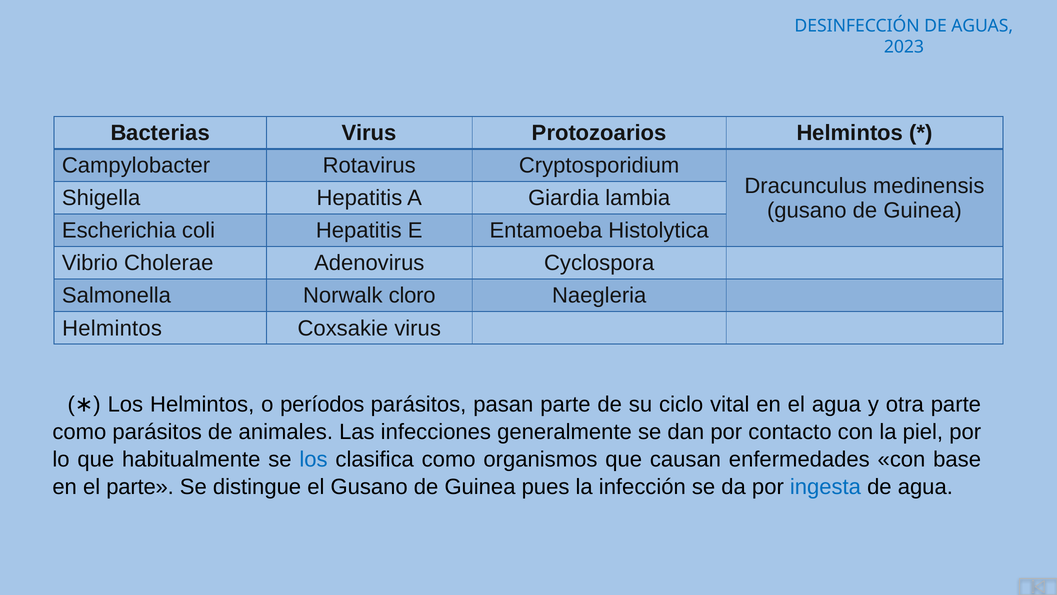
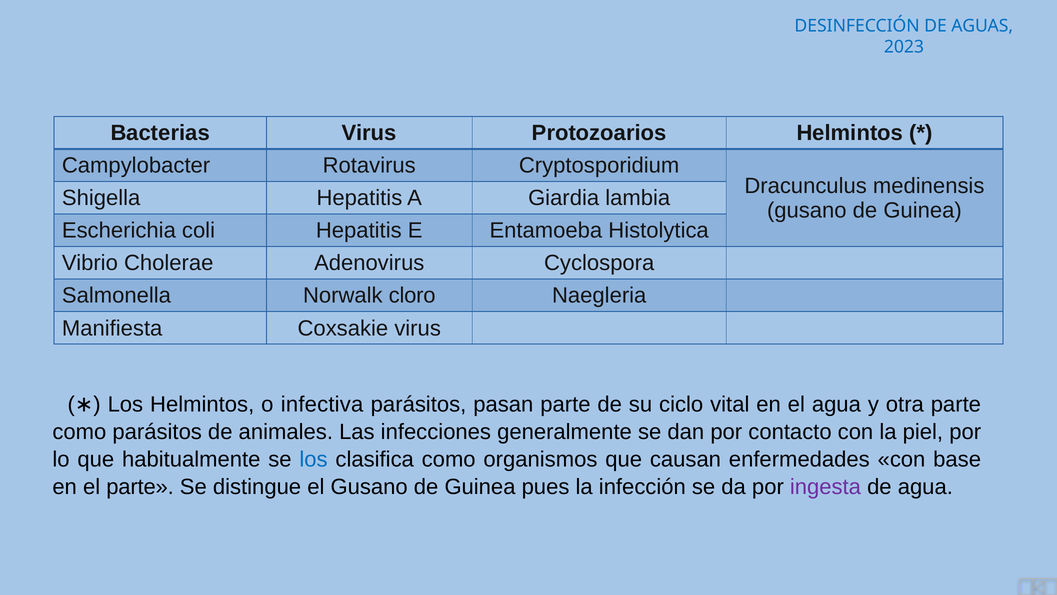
Helmintos at (112, 328): Helmintos -> Manifiesta
períodos: períodos -> infectiva
ingesta colour: blue -> purple
